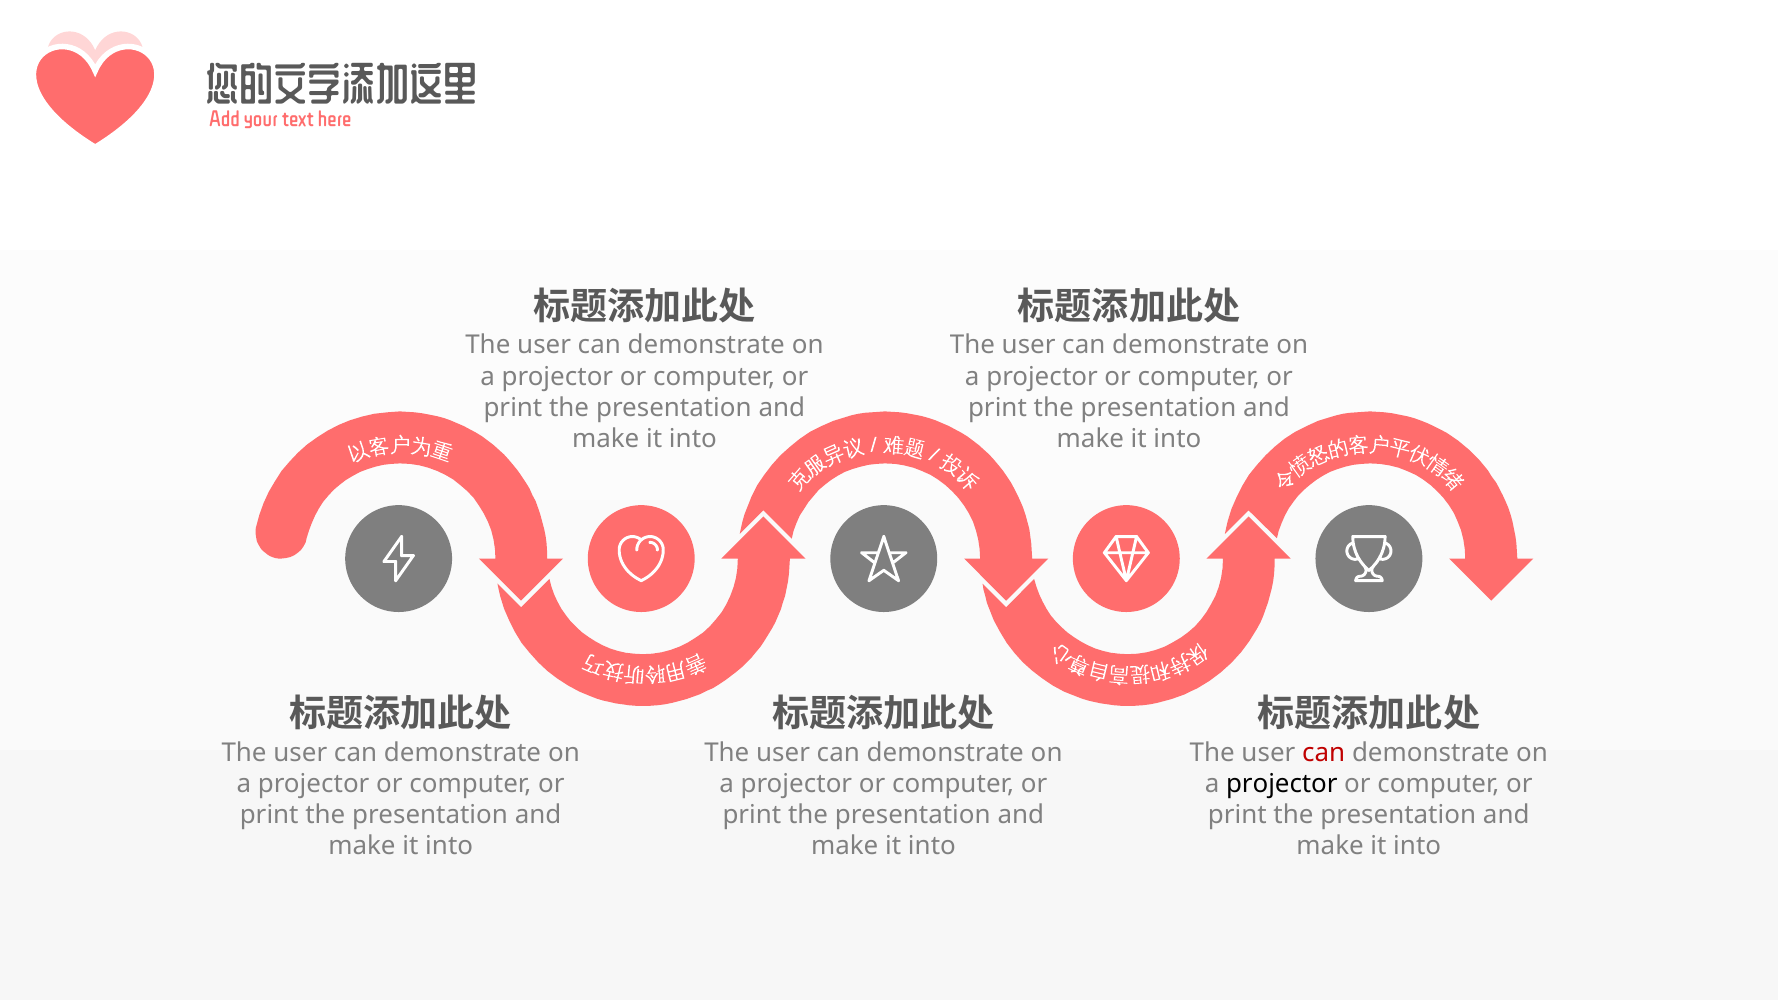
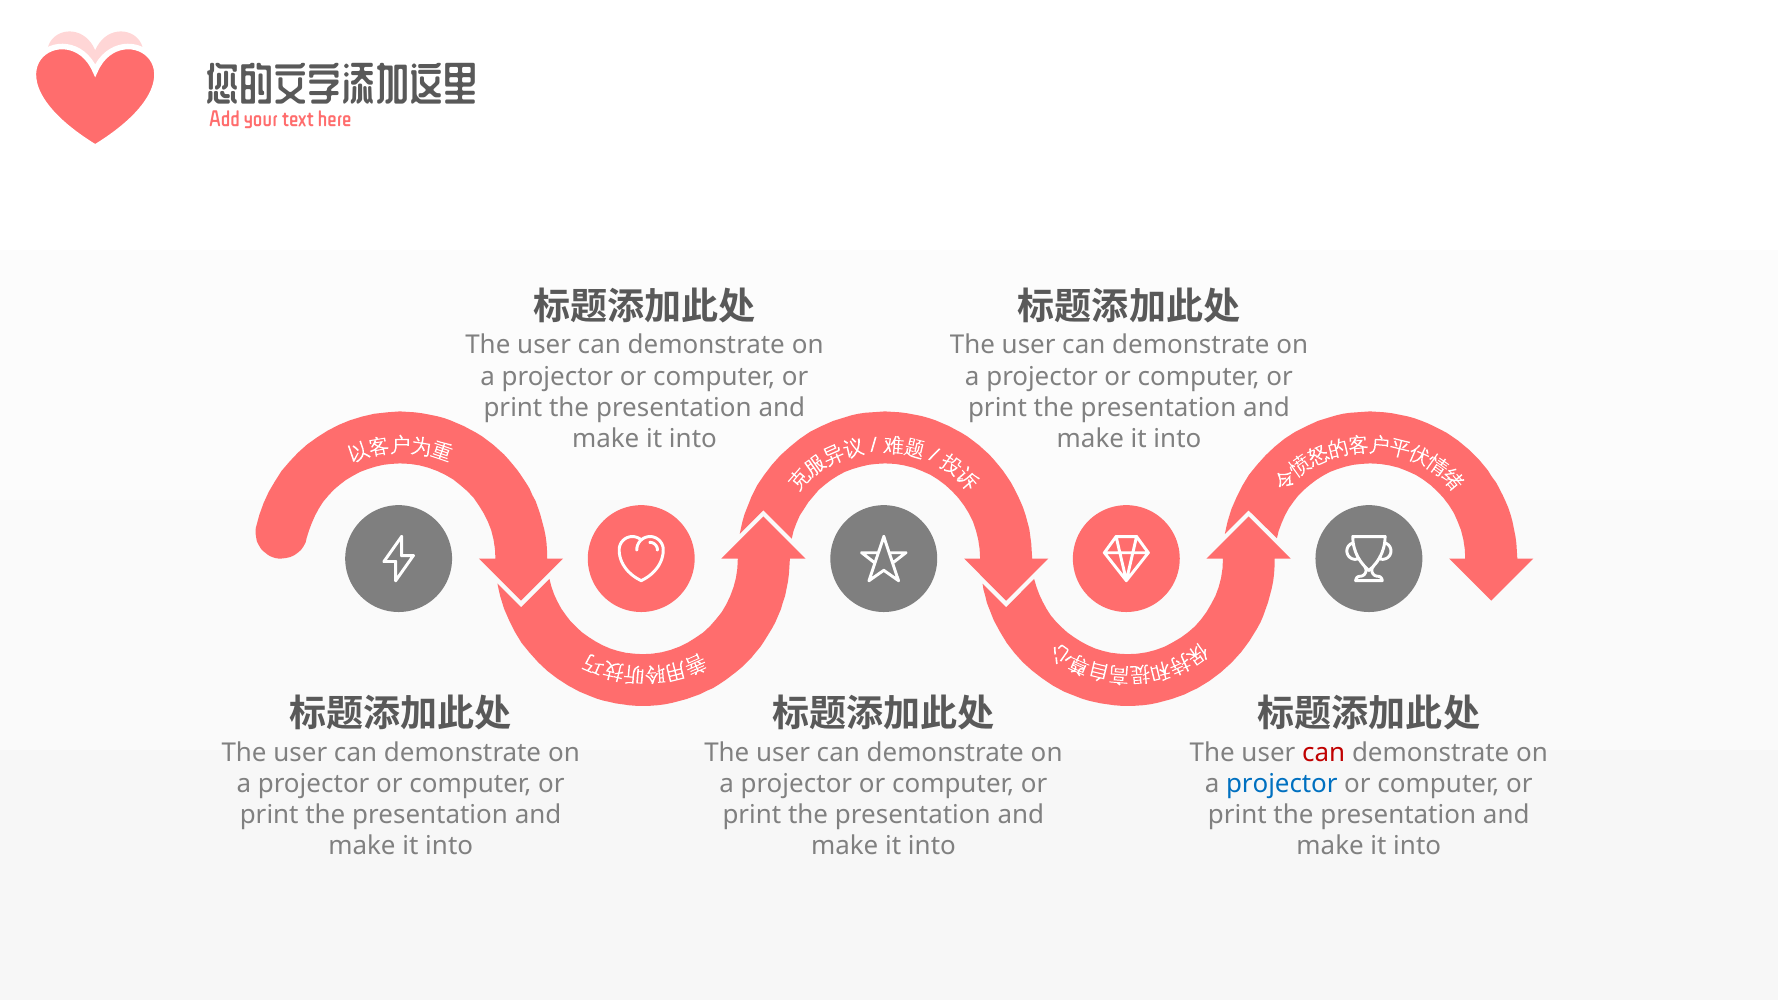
projector at (1282, 784) colour: black -> blue
